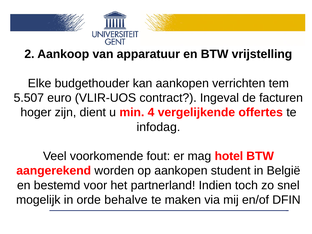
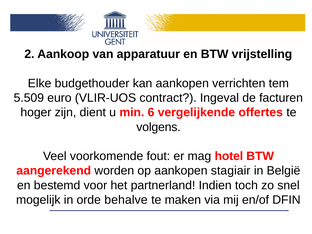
5.507: 5.507 -> 5.509
4: 4 -> 6
infodag: infodag -> volgens
student: student -> stagiair
